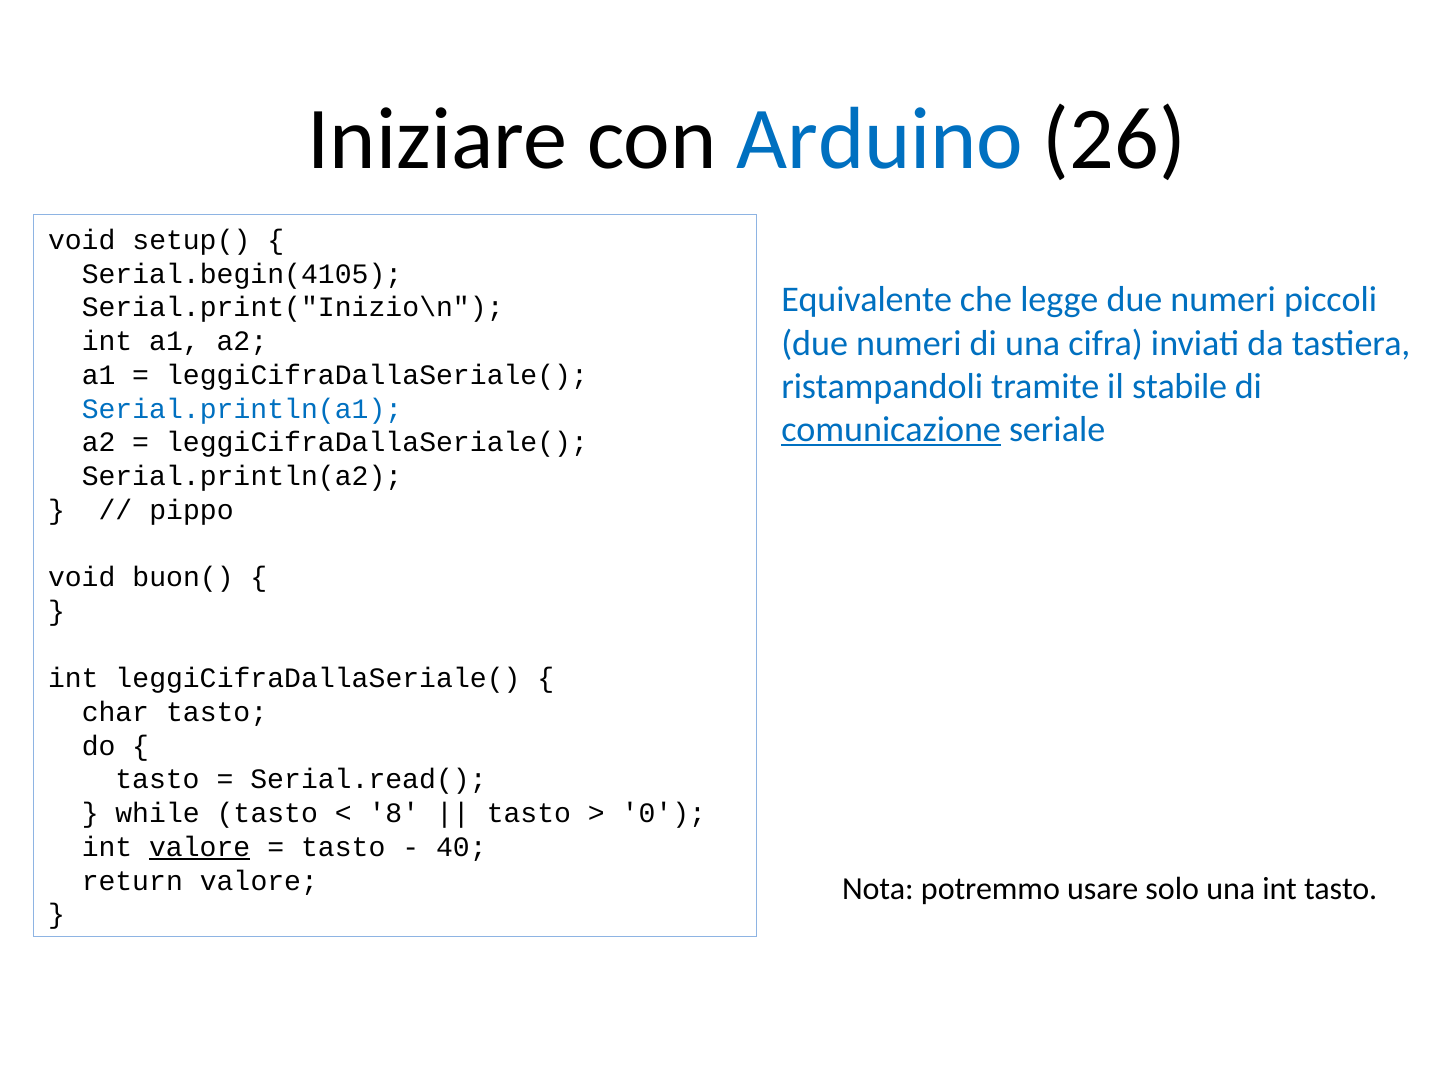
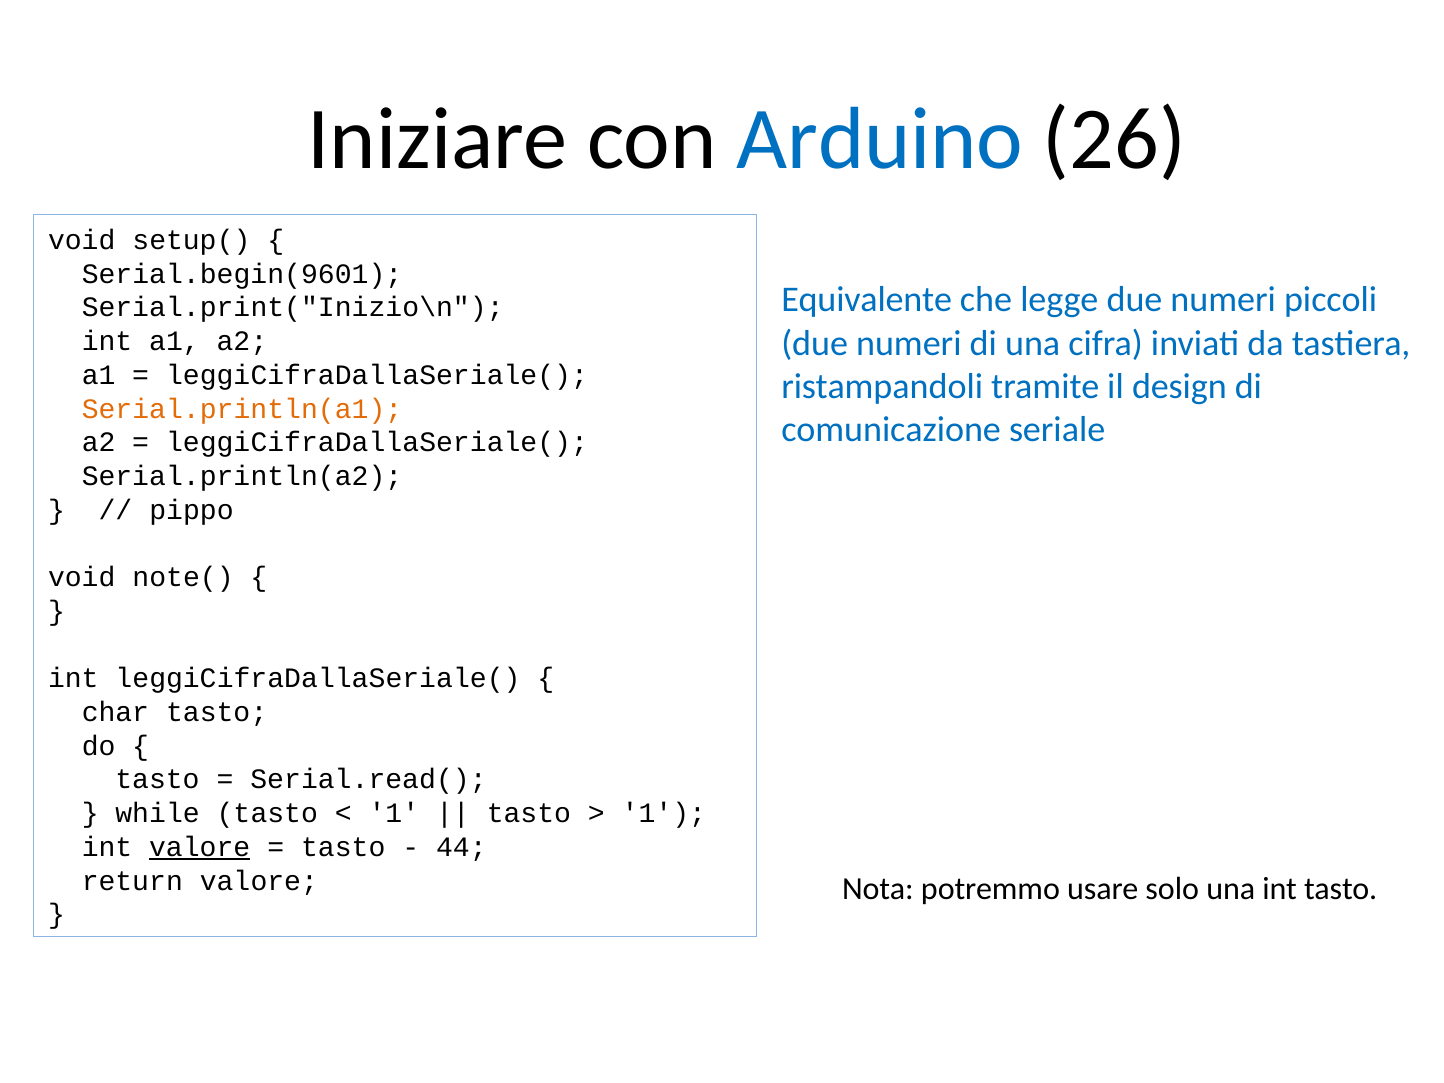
Serial.begin(4105: Serial.begin(4105 -> Serial.begin(9601
stabile: stabile -> design
Serial.println(a1 colour: blue -> orange
comunicazione underline: present -> none
buon(: buon( -> note(
8 at (394, 813): 8 -> 1
0 at (664, 813): 0 -> 1
40: 40 -> 44
